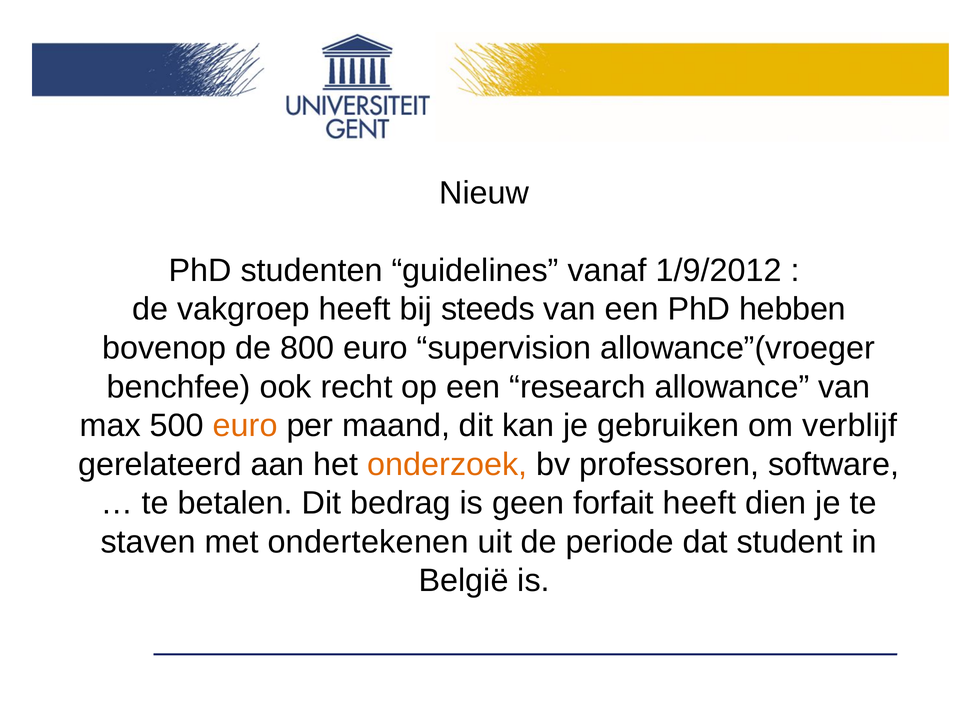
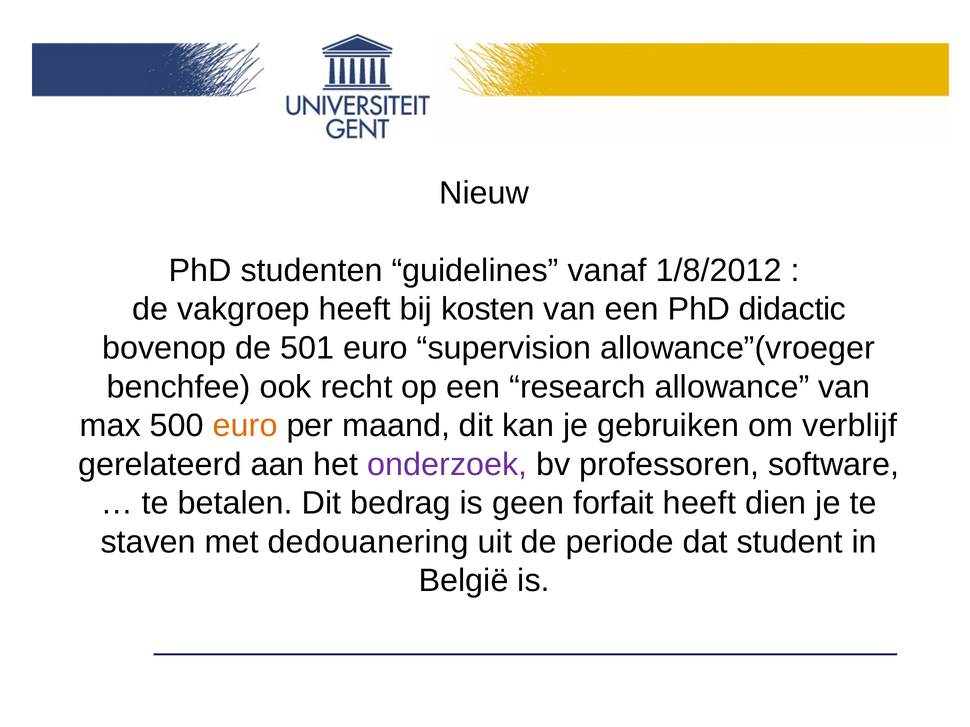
1/9/2012: 1/9/2012 -> 1/8/2012
steeds: steeds -> kosten
hebben: hebben -> didactic
800: 800 -> 501
onderzoek colour: orange -> purple
ondertekenen: ondertekenen -> dedouanering
